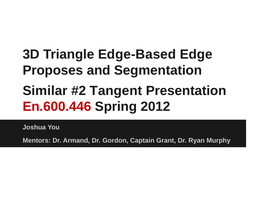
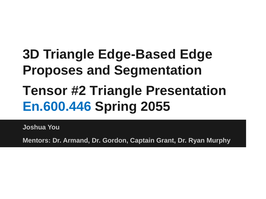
Similar: Similar -> Tensor
Tangent at (116, 91): Tangent -> Triangle
En.600.446 colour: red -> blue
2012: 2012 -> 2055
